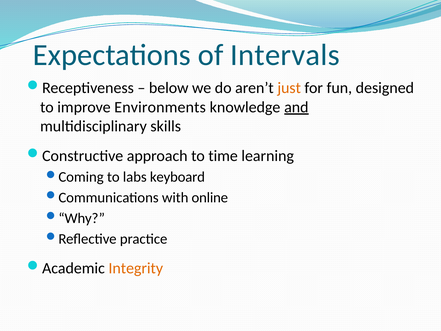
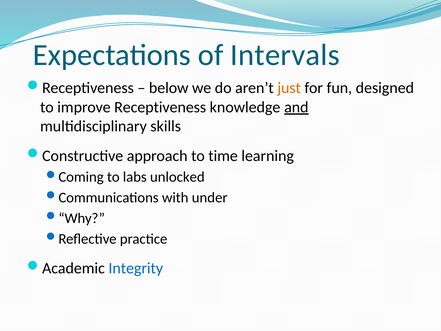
improve Environments: Environments -> Receptiveness
keyboard: keyboard -> unlocked
online: online -> under
Integrity colour: orange -> blue
